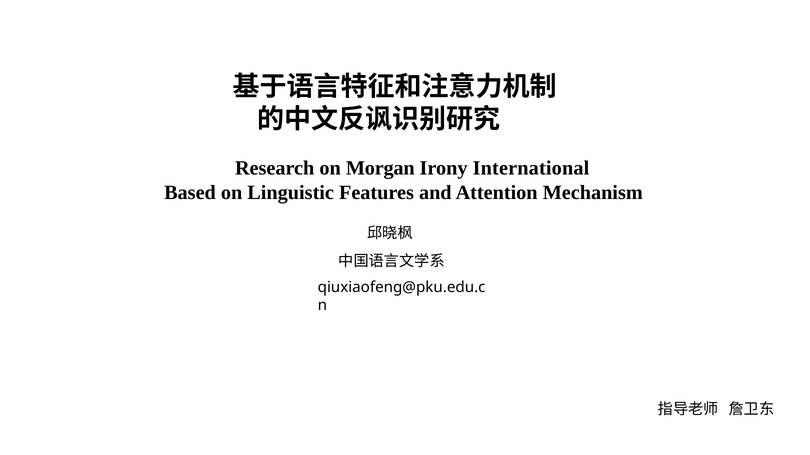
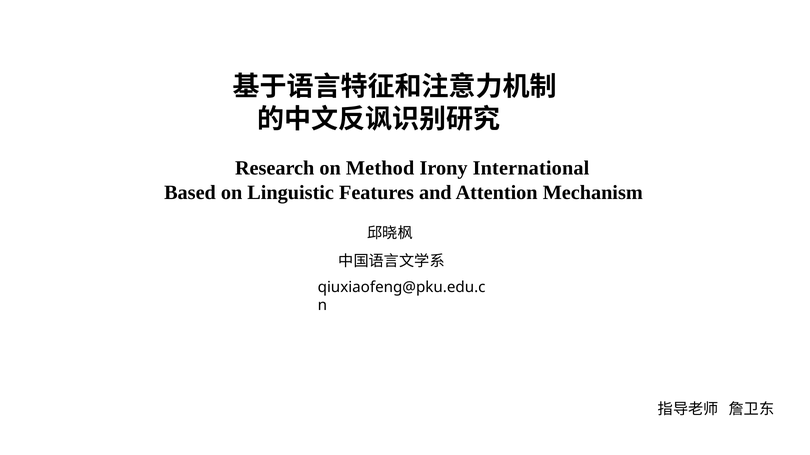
Morgan: Morgan -> Method
